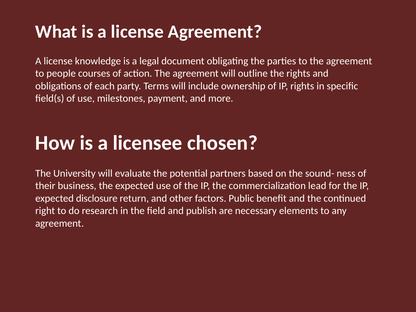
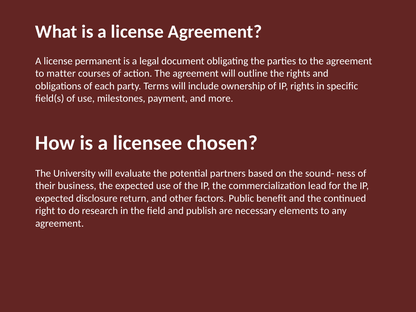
knowledge: knowledge -> permanent
people: people -> matter
